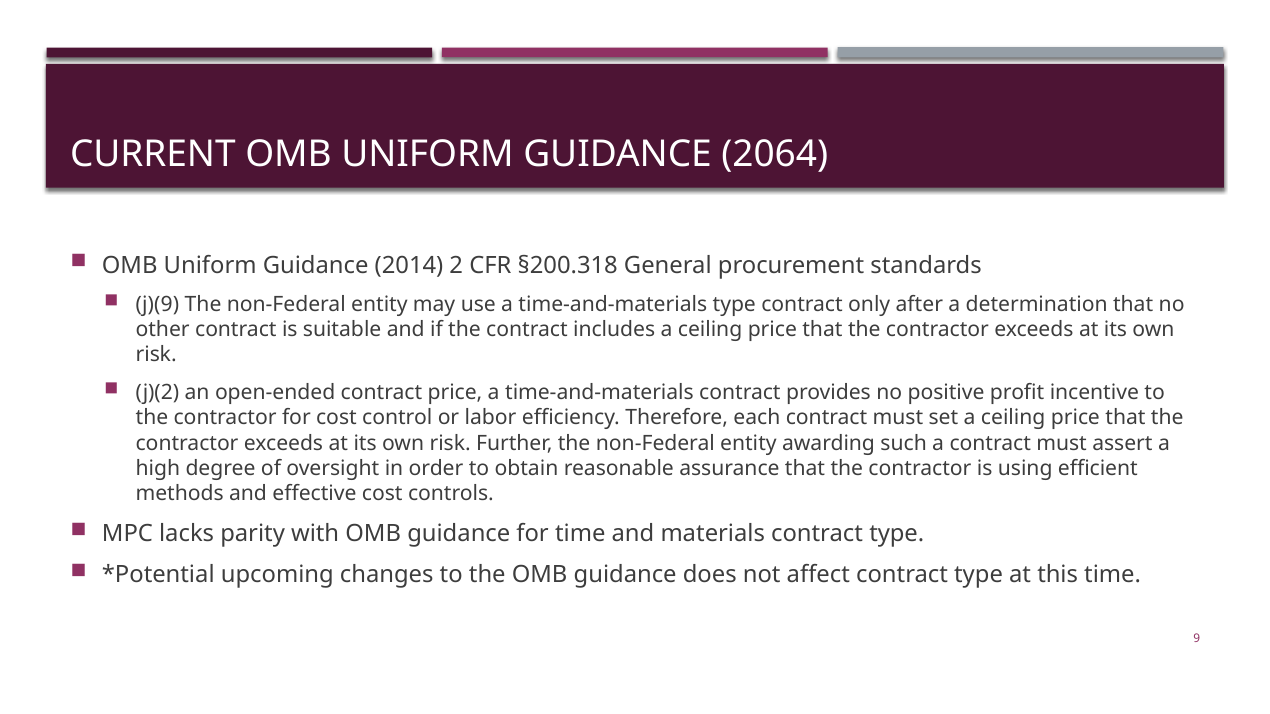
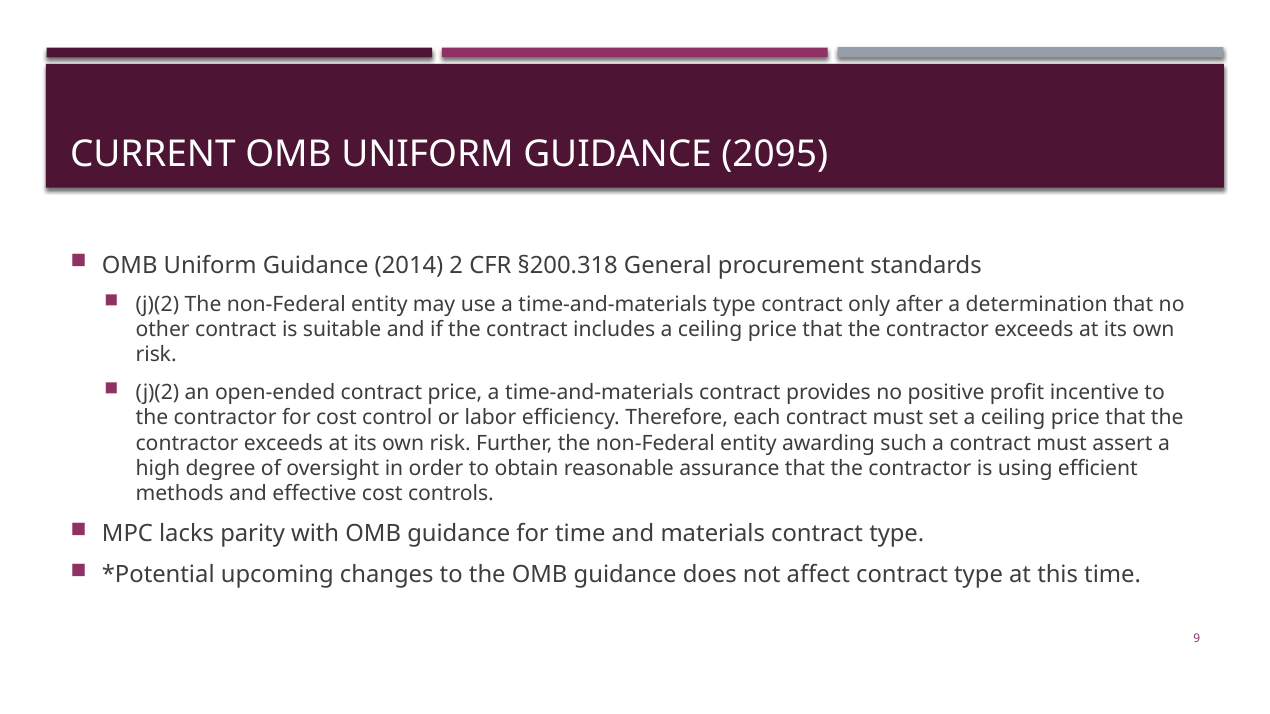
2064: 2064 -> 2095
j)(9 at (157, 304): j)(9 -> j)(2
